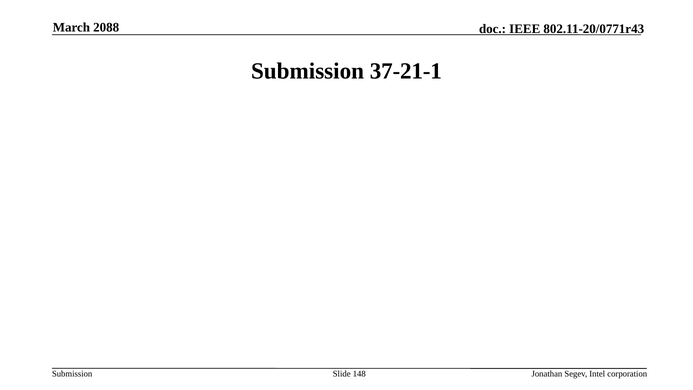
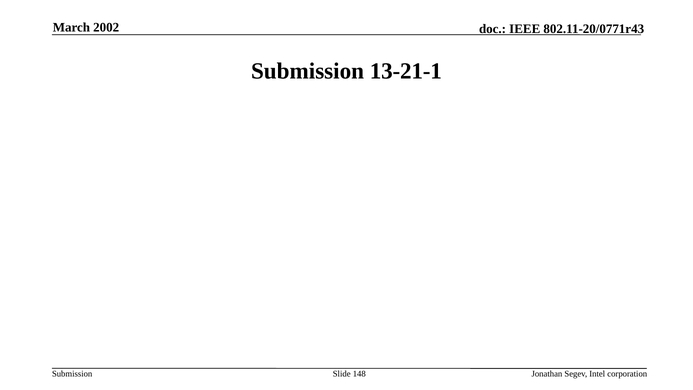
2088: 2088 -> 2002
37-21-1: 37-21-1 -> 13-21-1
